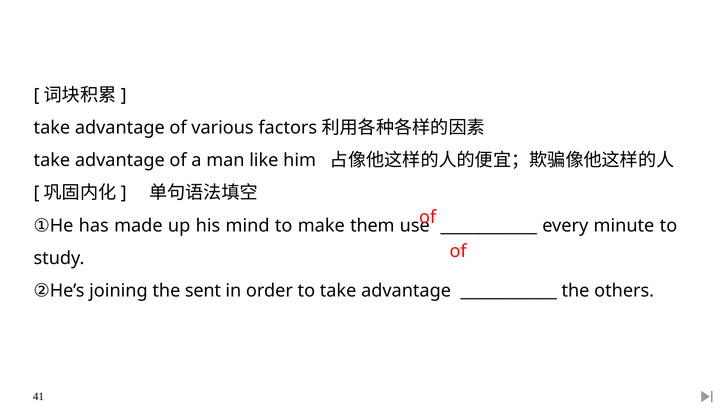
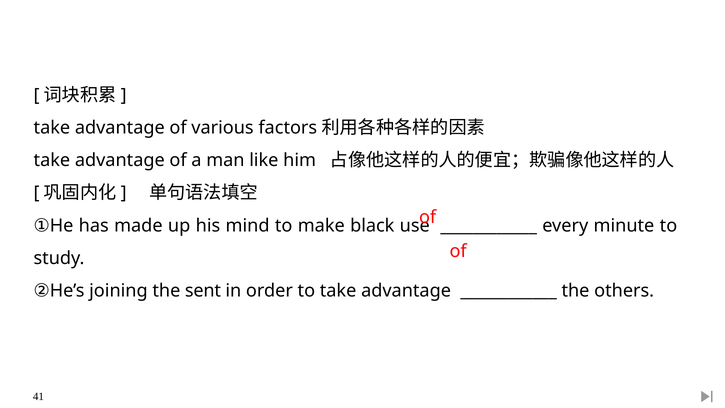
them: them -> black
